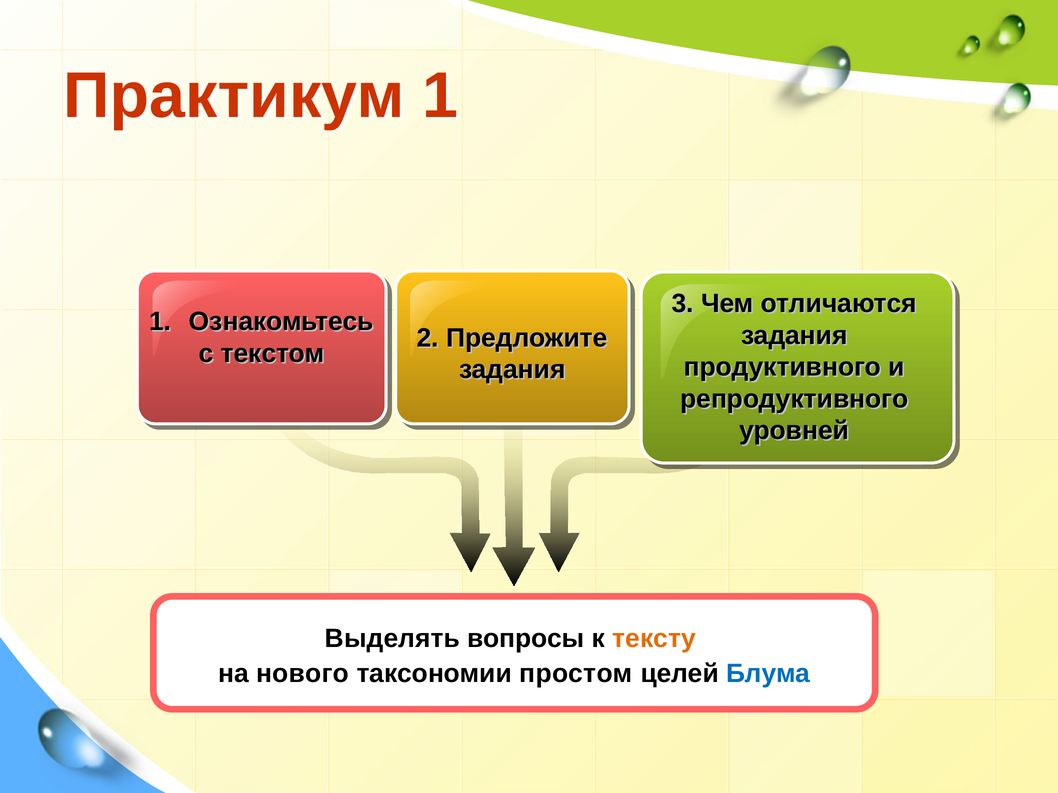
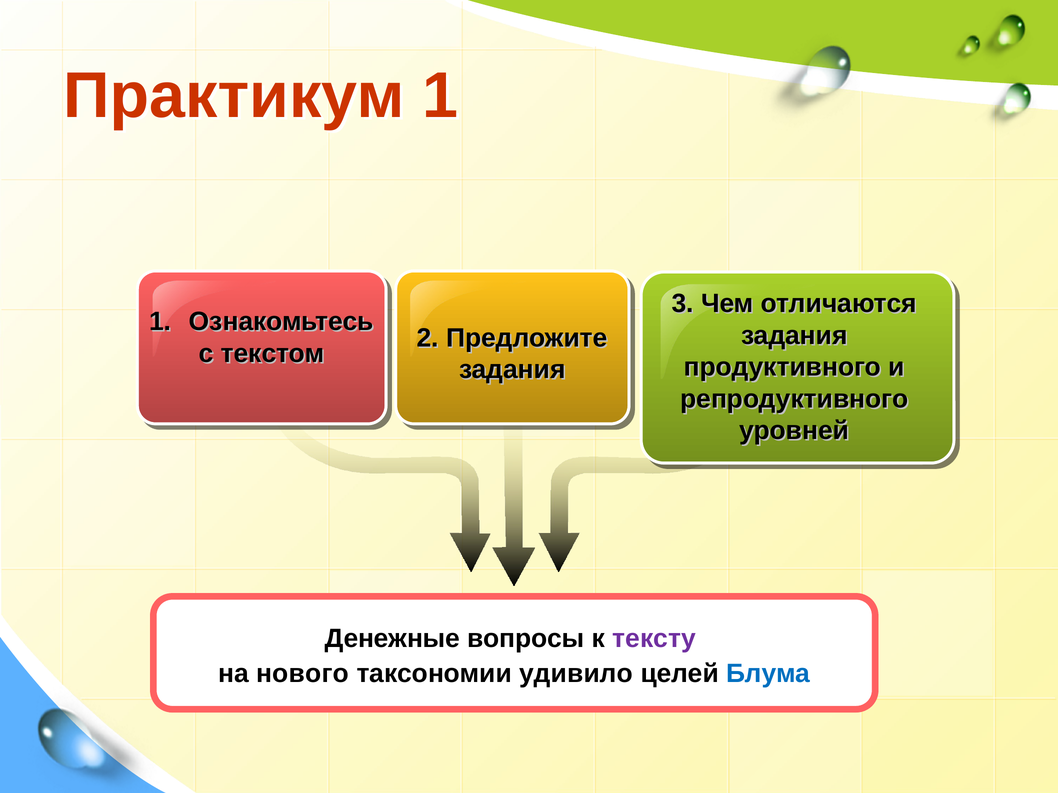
Выделять: Выделять -> Денежные
тексту colour: orange -> purple
простом: простом -> удивило
